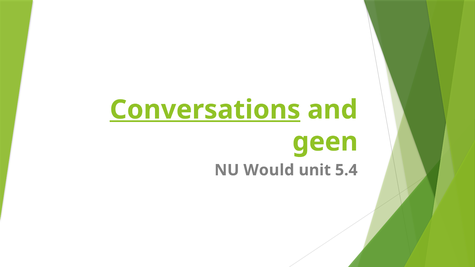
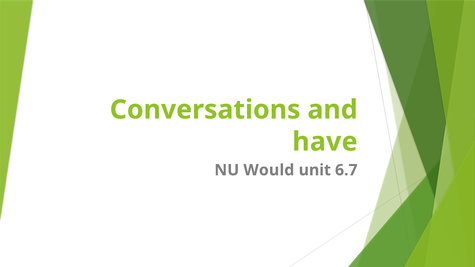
Conversations underline: present -> none
geen: geen -> have
5.4: 5.4 -> 6.7
